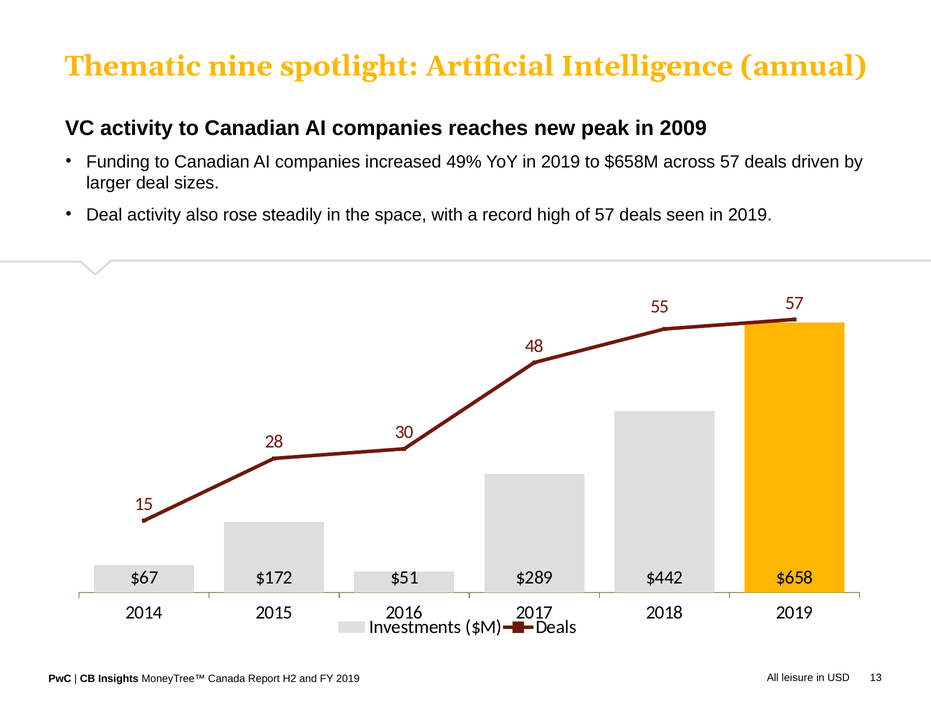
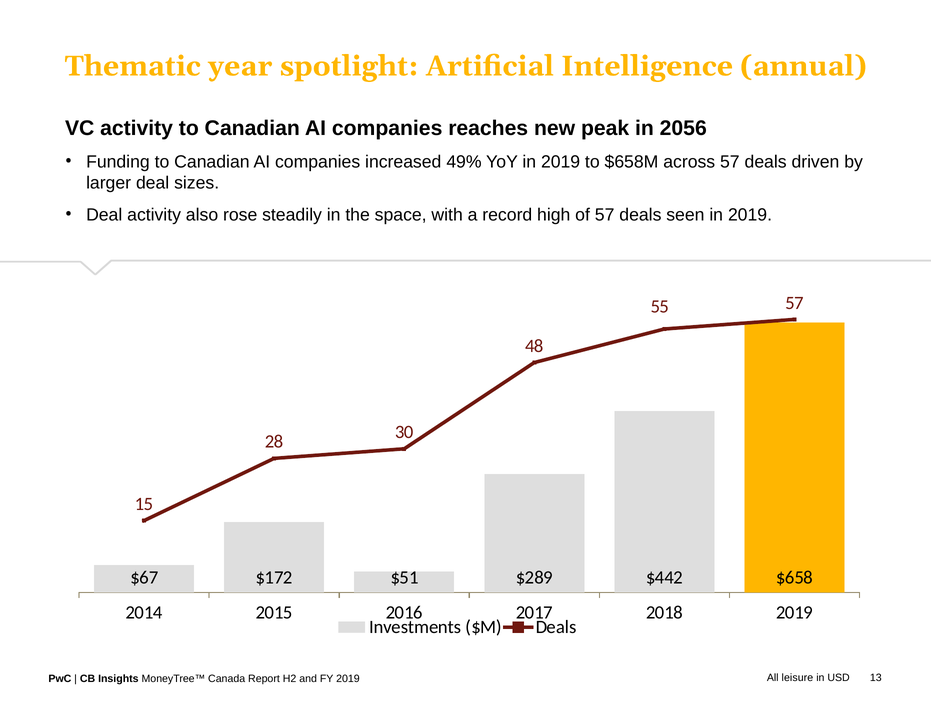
nine: nine -> year
2009: 2009 -> 2056
